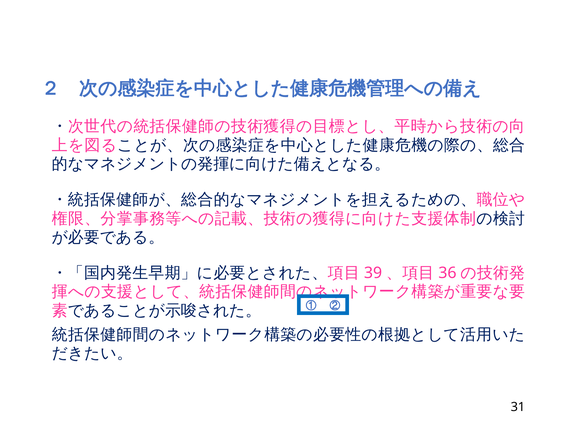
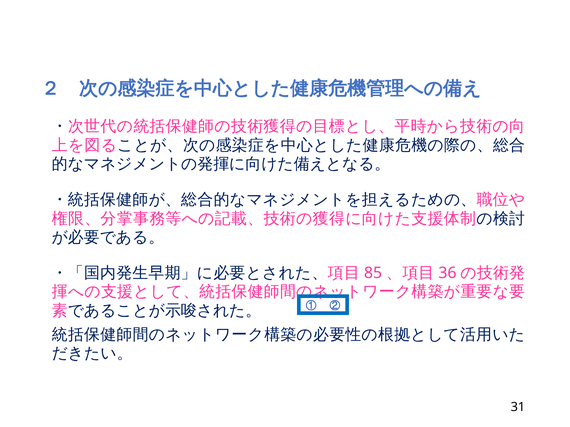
39: 39 -> 85
